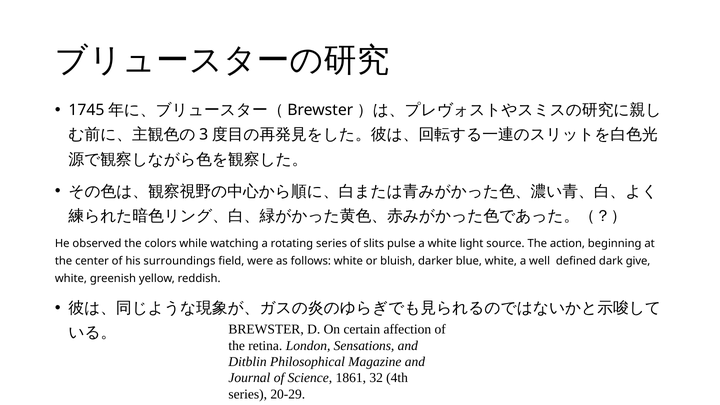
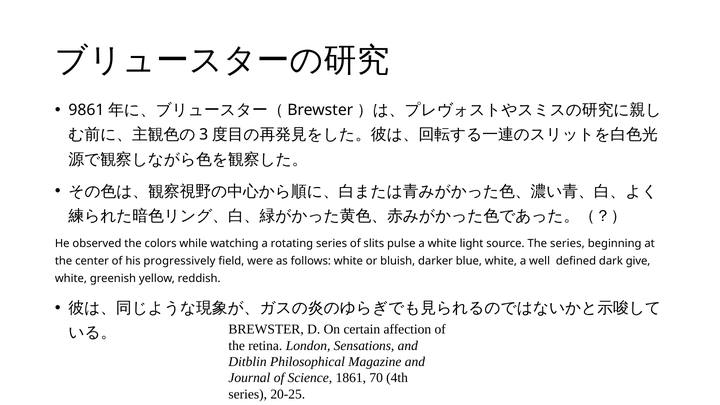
1745: 1745 -> 9861
The action: action -> series
surroundings: surroundings -> progressively
32: 32 -> 70
20-29: 20-29 -> 20-25
